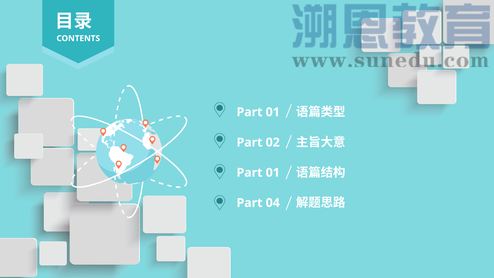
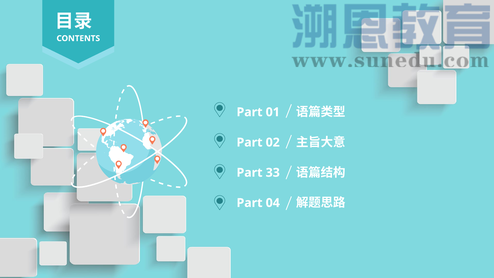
01 at (273, 173): 01 -> 33
